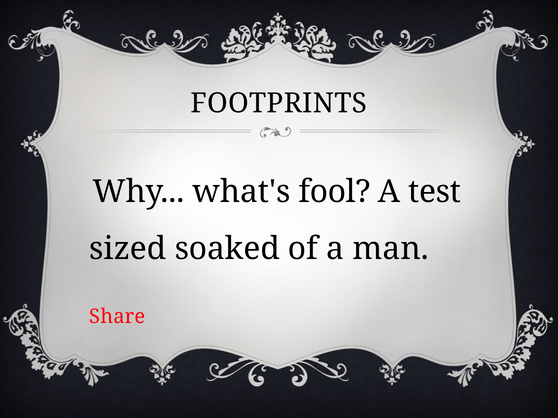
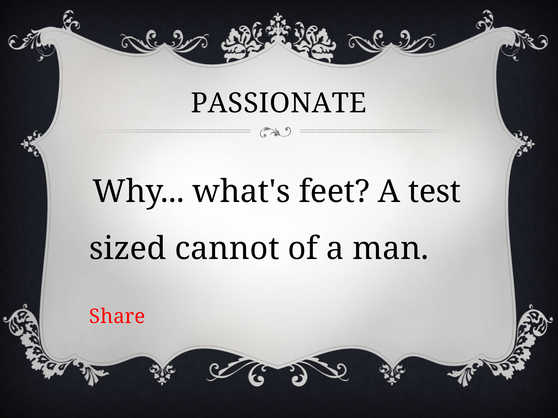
FOOTPRINTS: FOOTPRINTS -> PASSIONATE
fool: fool -> feet
soaked: soaked -> cannot
